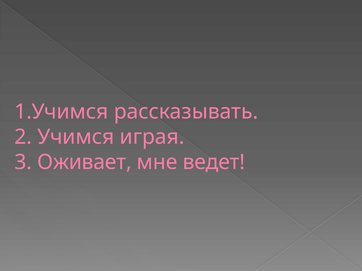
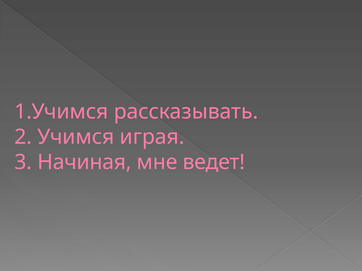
Оживает: Оживает -> Начиная
